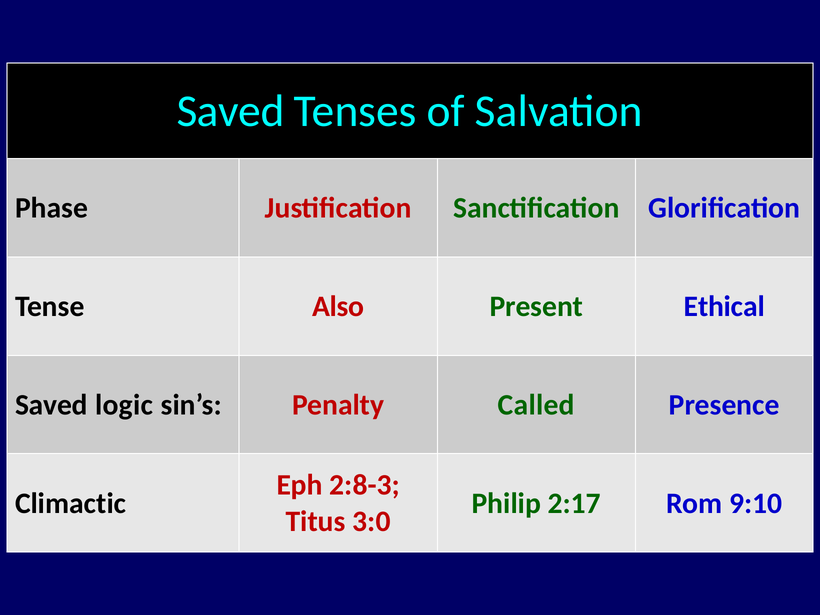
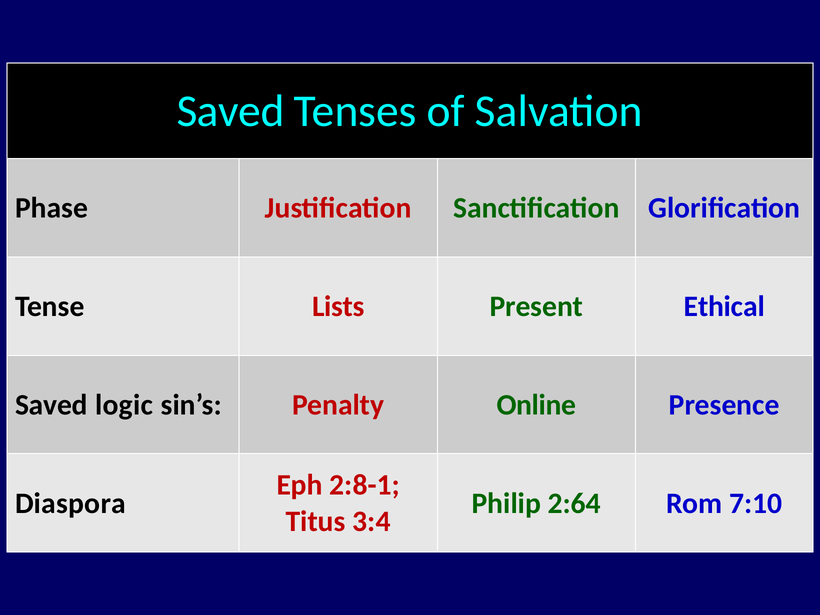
Also: Also -> Lists
Called: Called -> Online
2:8-3: 2:8-3 -> 2:8-1
Climactic: Climactic -> Diaspora
2:17: 2:17 -> 2:64
9:10: 9:10 -> 7:10
3:0: 3:0 -> 3:4
